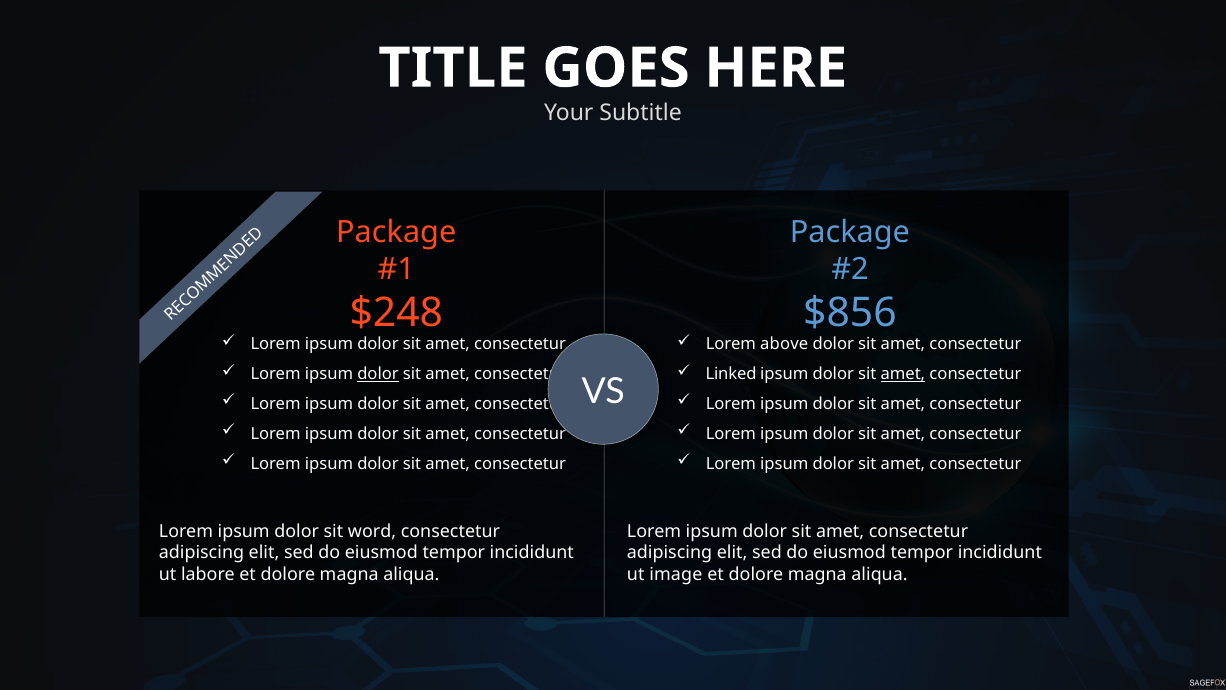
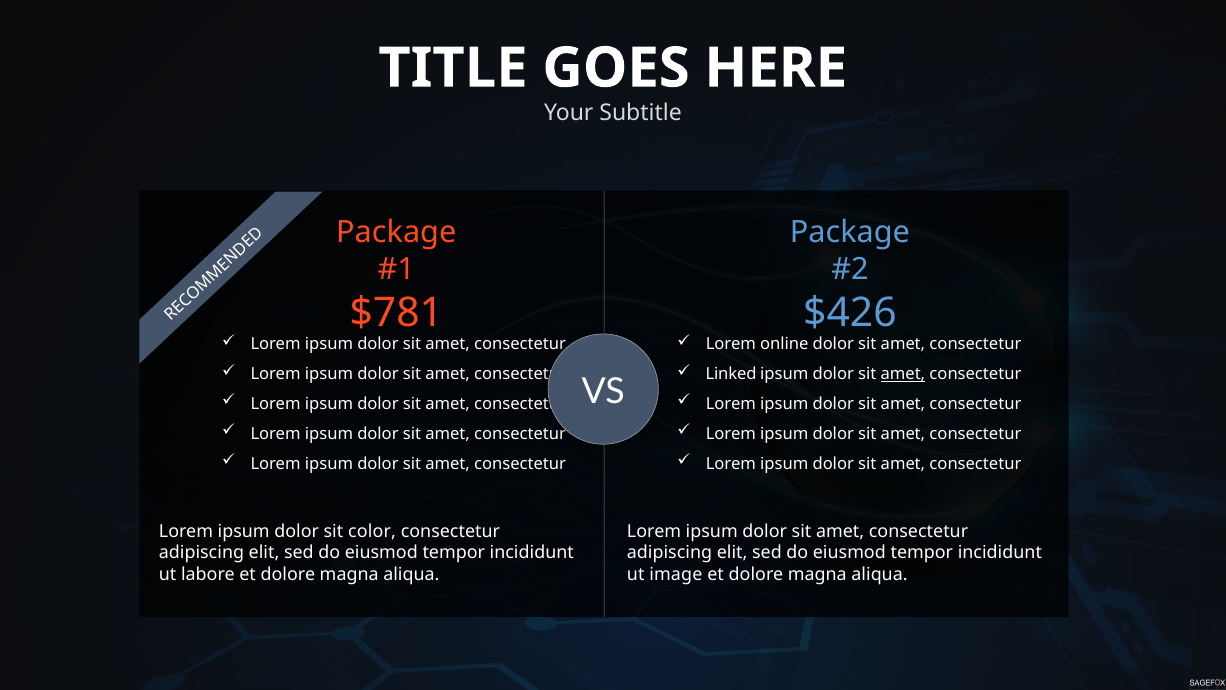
$248: $248 -> $781
$856: $856 -> $426
above: above -> online
dolor at (378, 374) underline: present -> none
word: word -> color
